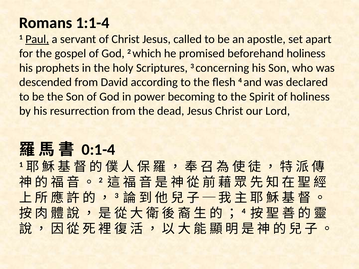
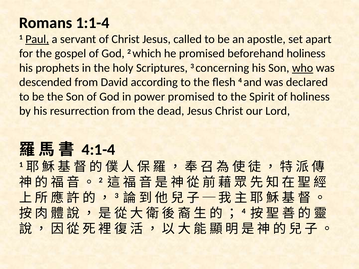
who underline: none -> present
power becoming: becoming -> promised
0:1-4: 0:1-4 -> 4:1-4
